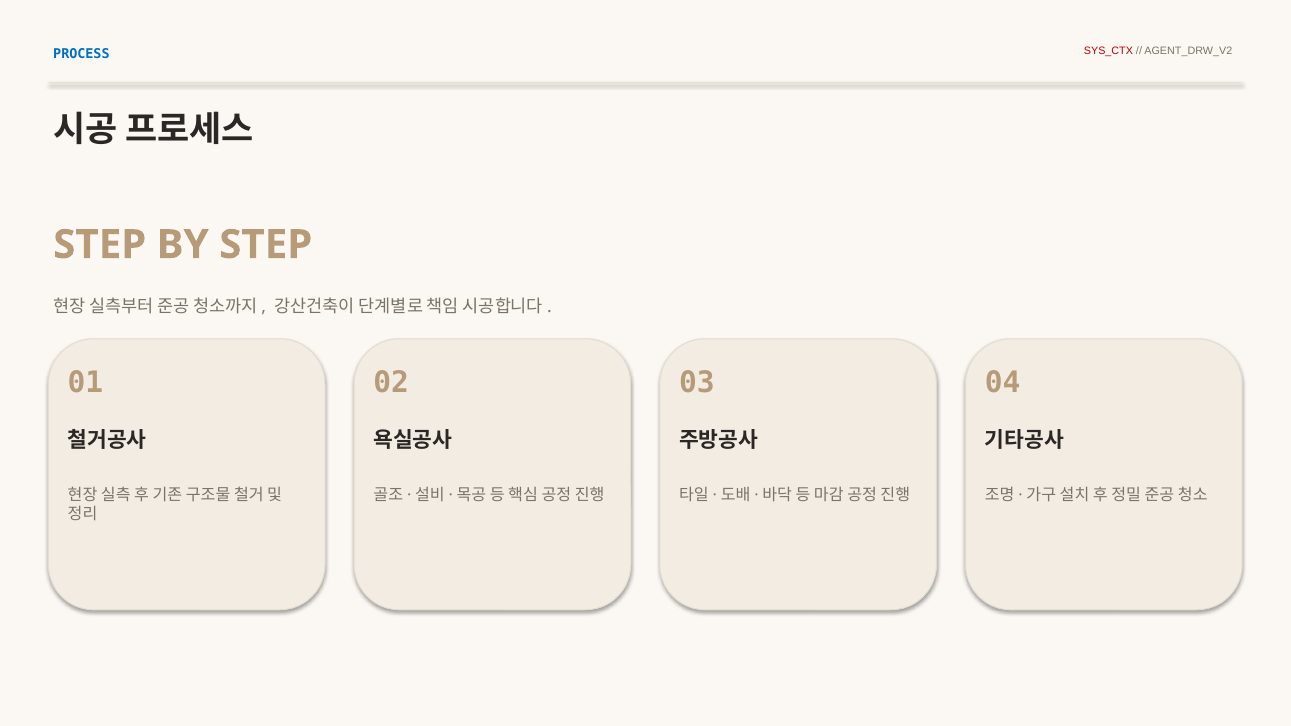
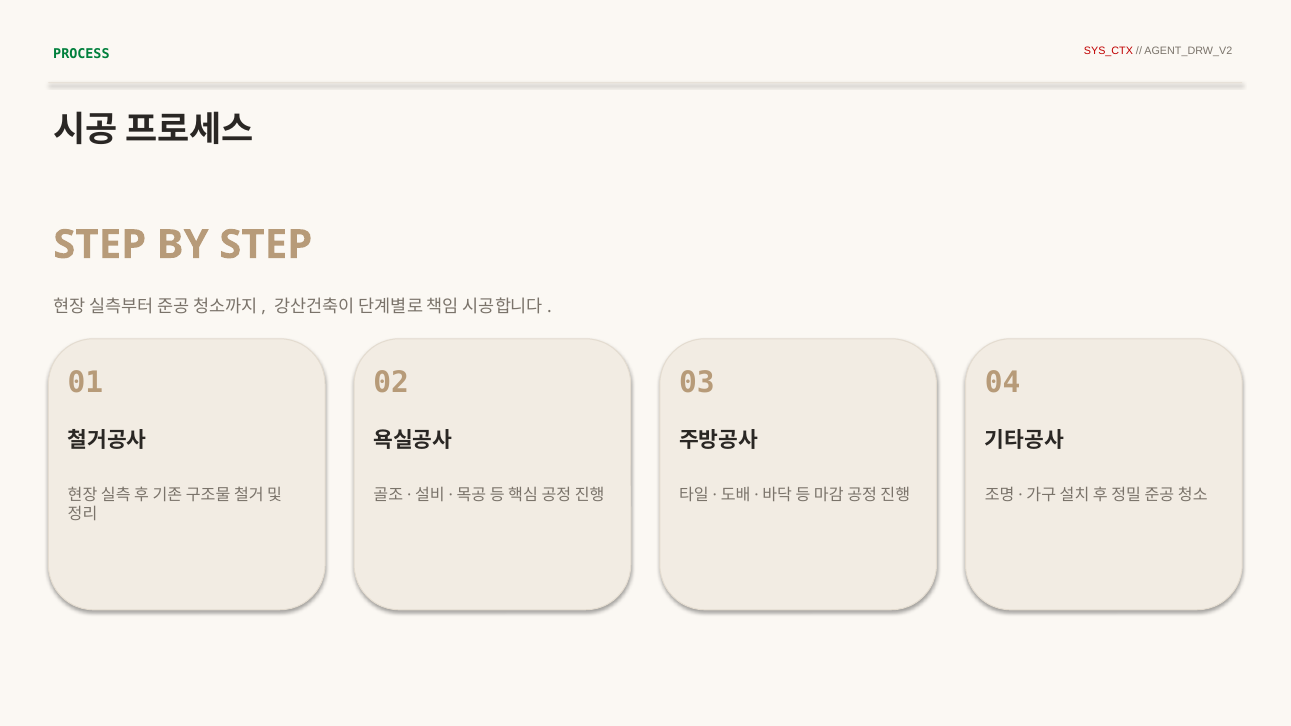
PROCESS colour: blue -> green
